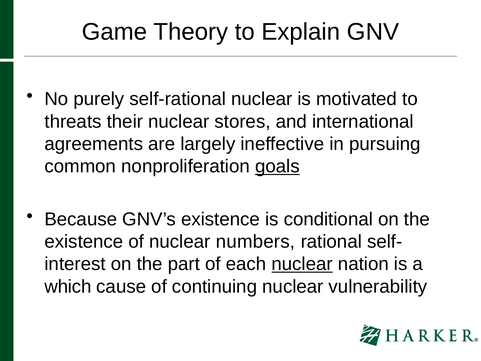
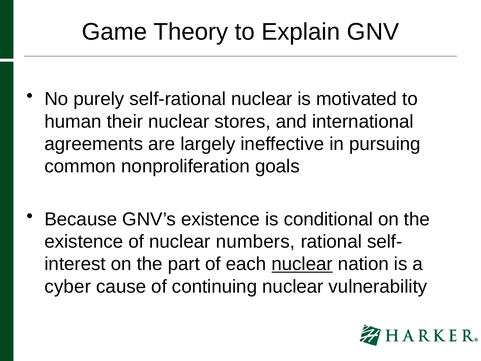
threats: threats -> human
goals underline: present -> none
which: which -> cyber
